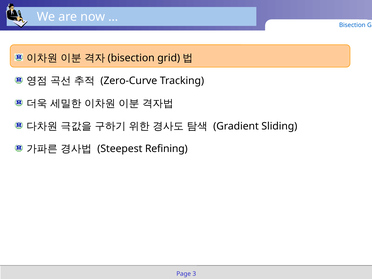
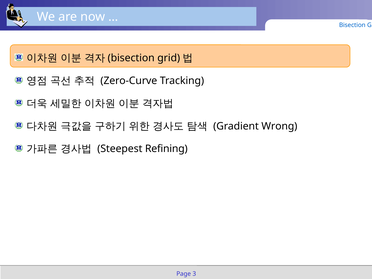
Sliding: Sliding -> Wrong
